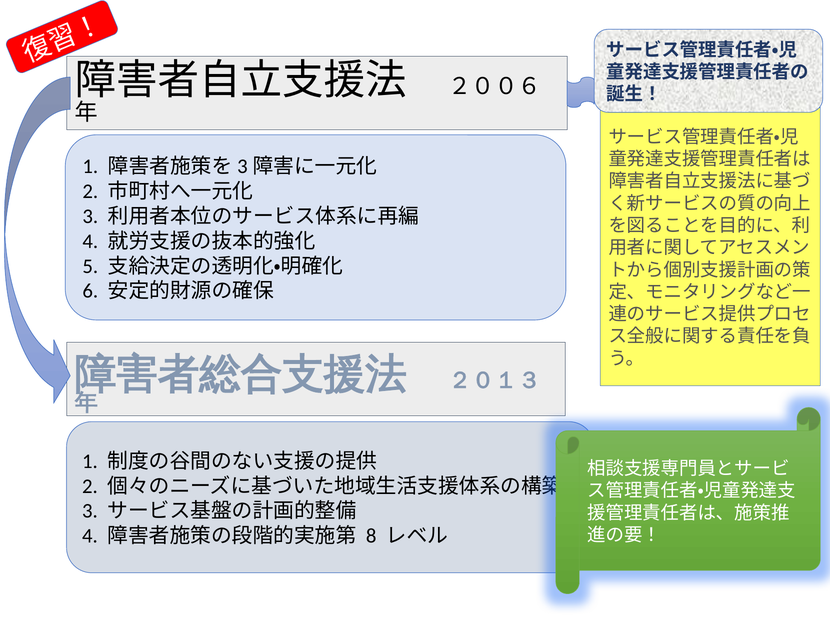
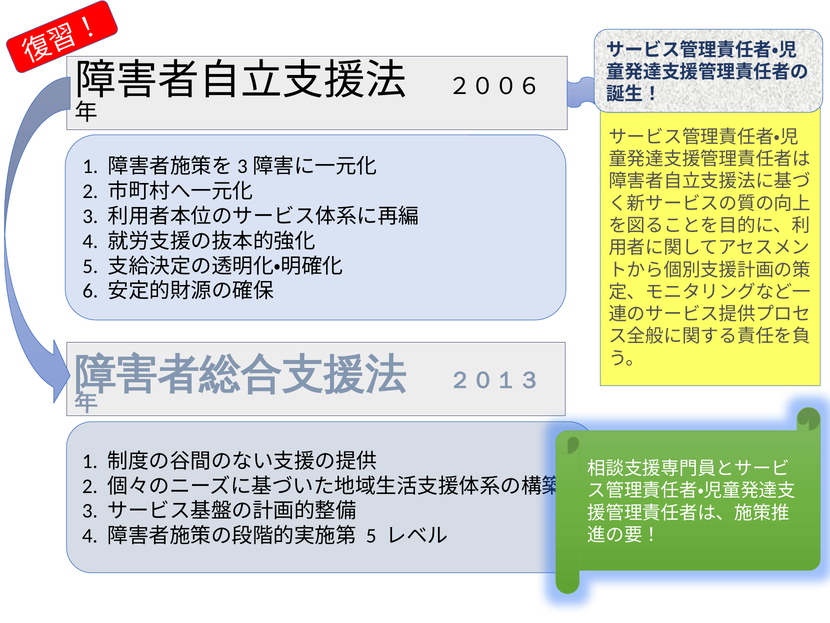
8 at (371, 536): 8 -> 5
